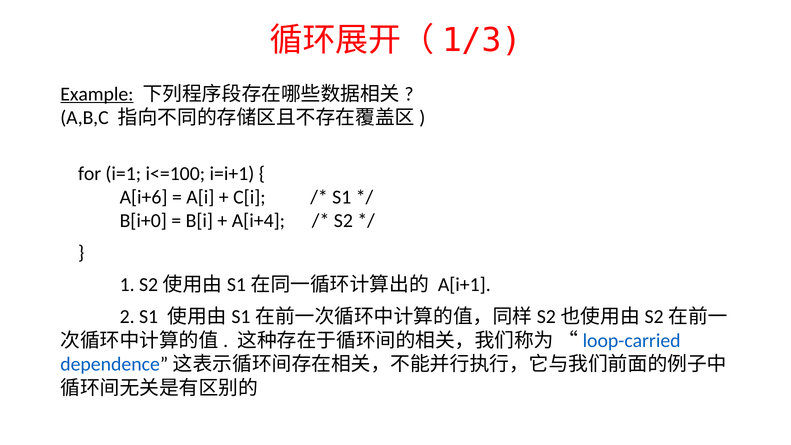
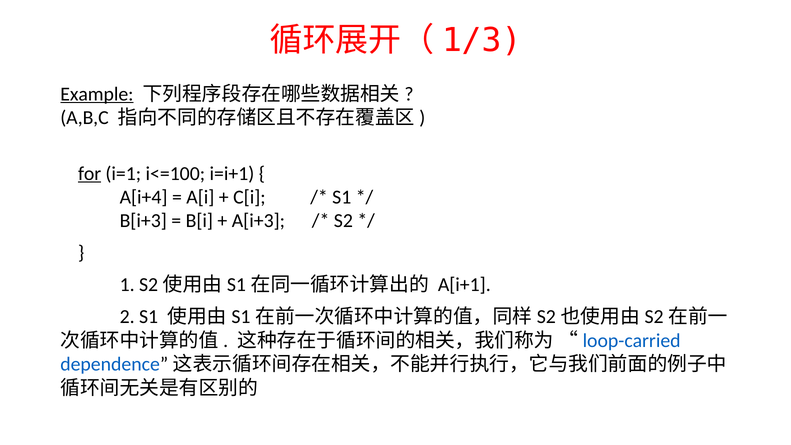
for underline: none -> present
A[i+6: A[i+6 -> A[i+4
B[i+0: B[i+0 -> B[i+3
A[i+4: A[i+4 -> A[i+3
